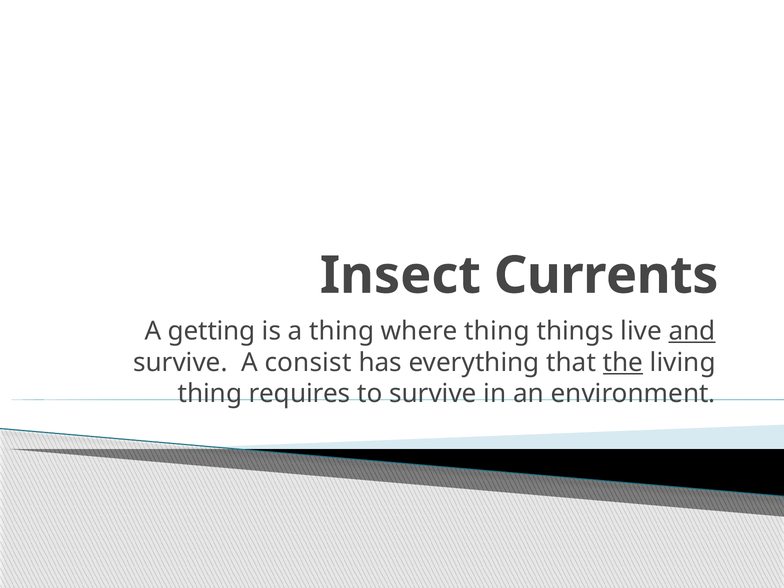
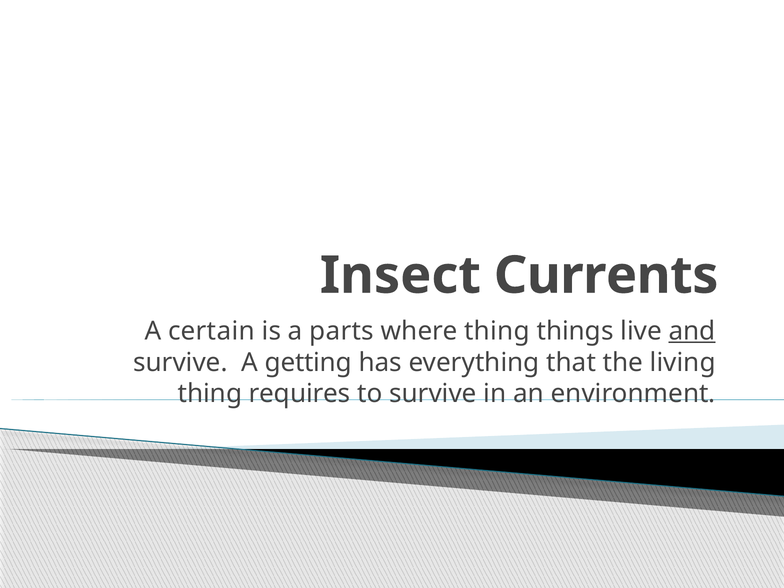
getting: getting -> certain
a thing: thing -> parts
consist: consist -> getting
the underline: present -> none
